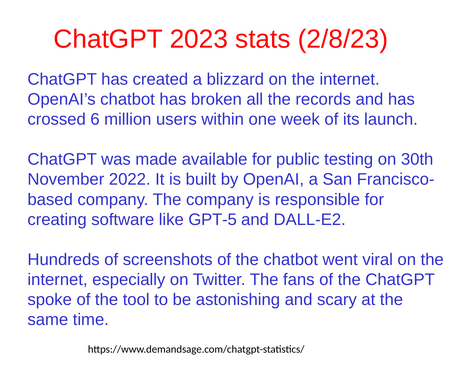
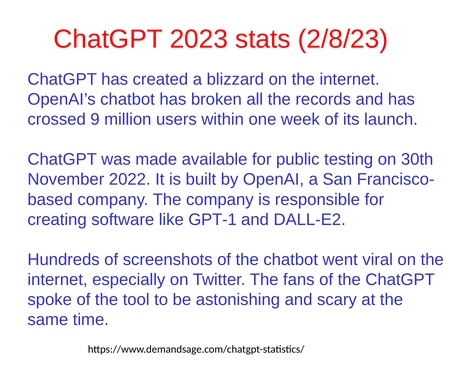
6: 6 -> 9
GPT-5: GPT-5 -> GPT-1
